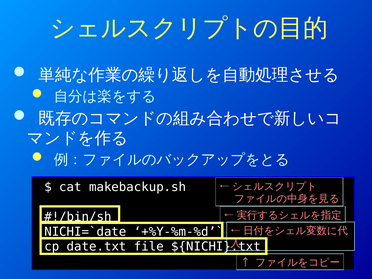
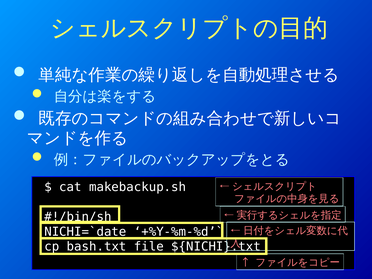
date.txt: date.txt -> bash.txt
